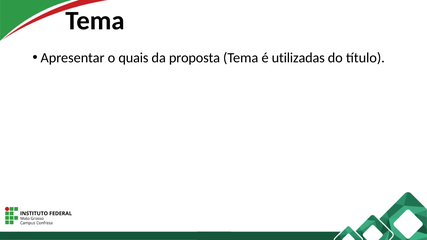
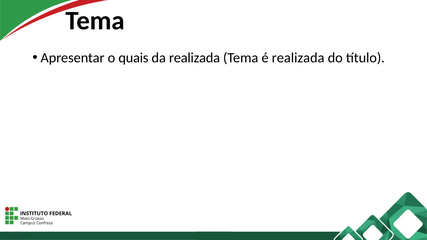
da proposta: proposta -> realizada
é utilizadas: utilizadas -> realizada
